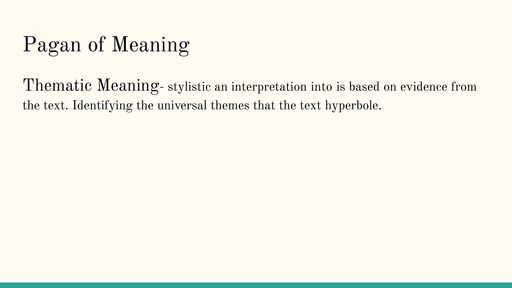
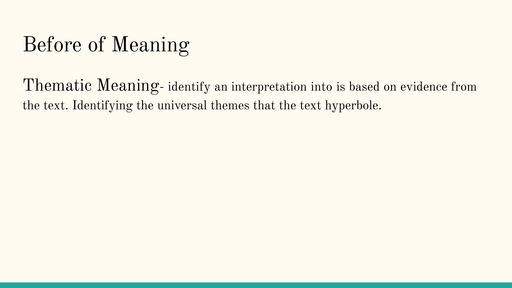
Pagan: Pagan -> Before
stylistic: stylistic -> identify
